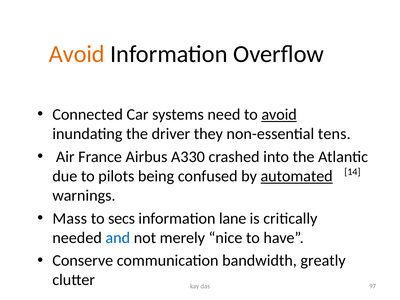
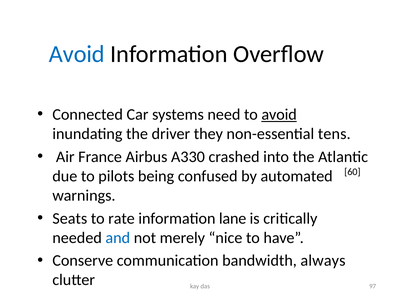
Avoid at (77, 54) colour: orange -> blue
14: 14 -> 60
automated underline: present -> none
Mass: Mass -> Seats
secs: secs -> rate
greatly: greatly -> always
